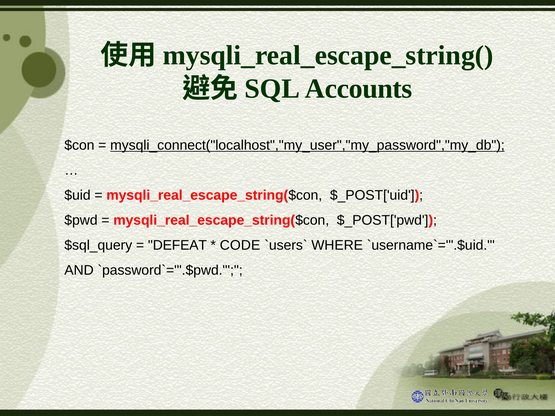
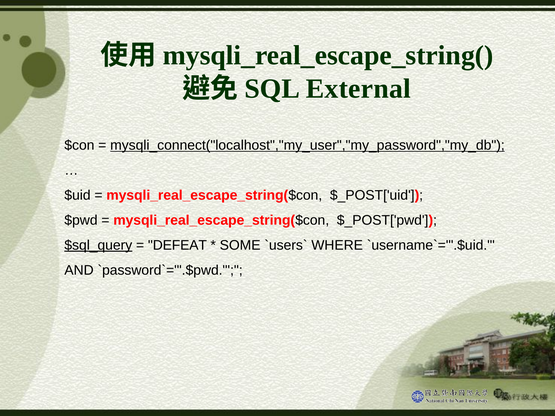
Accounts: Accounts -> External
$sql_query underline: none -> present
CODE: CODE -> SOME
